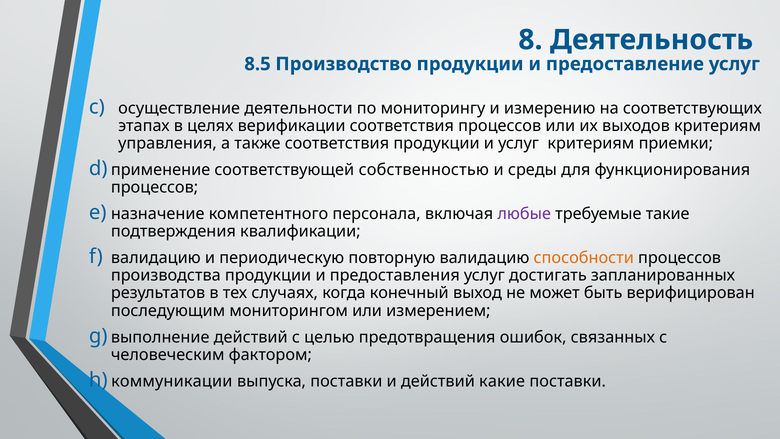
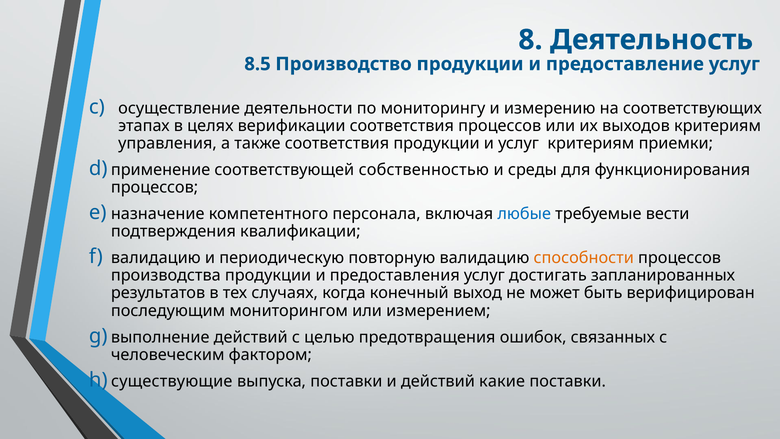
любые colour: purple -> blue
такие: такие -> вести
коммуникации: коммуникации -> существующие
